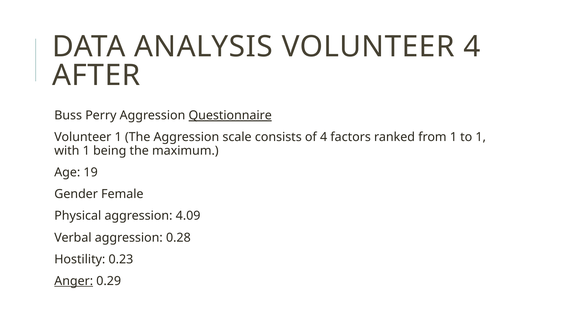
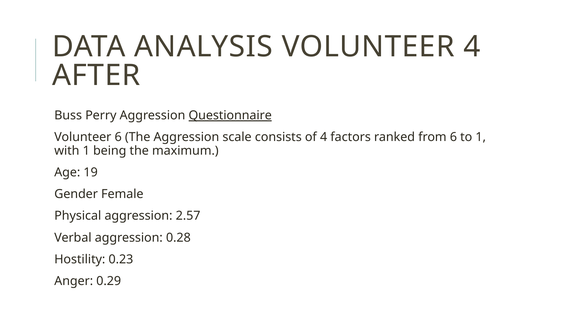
Volunteer 1: 1 -> 6
from 1: 1 -> 6
4.09: 4.09 -> 2.57
Anger underline: present -> none
